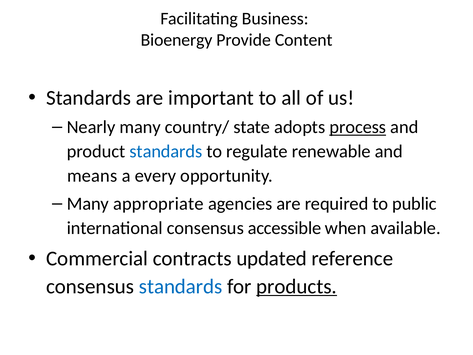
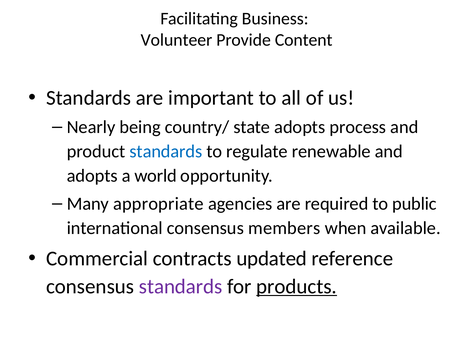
Bioenergy: Bioenergy -> Volunteer
Nearly many: many -> being
process underline: present -> none
means at (92, 176): means -> adopts
every: every -> world
accessible: accessible -> members
standards at (181, 286) colour: blue -> purple
